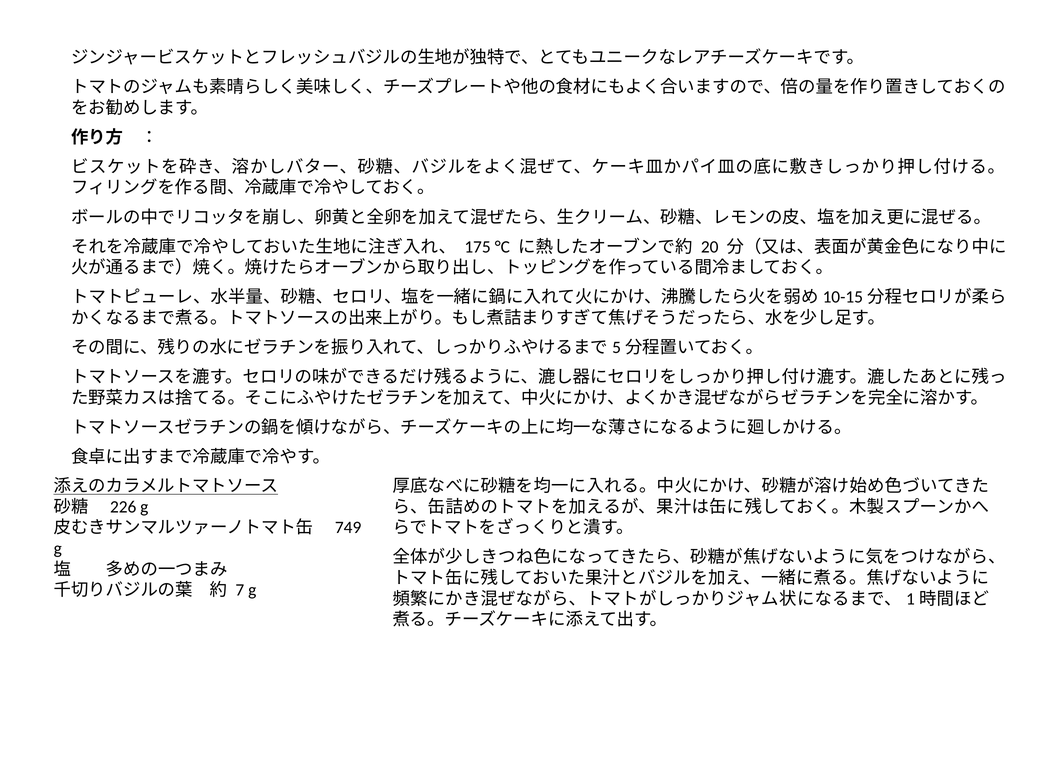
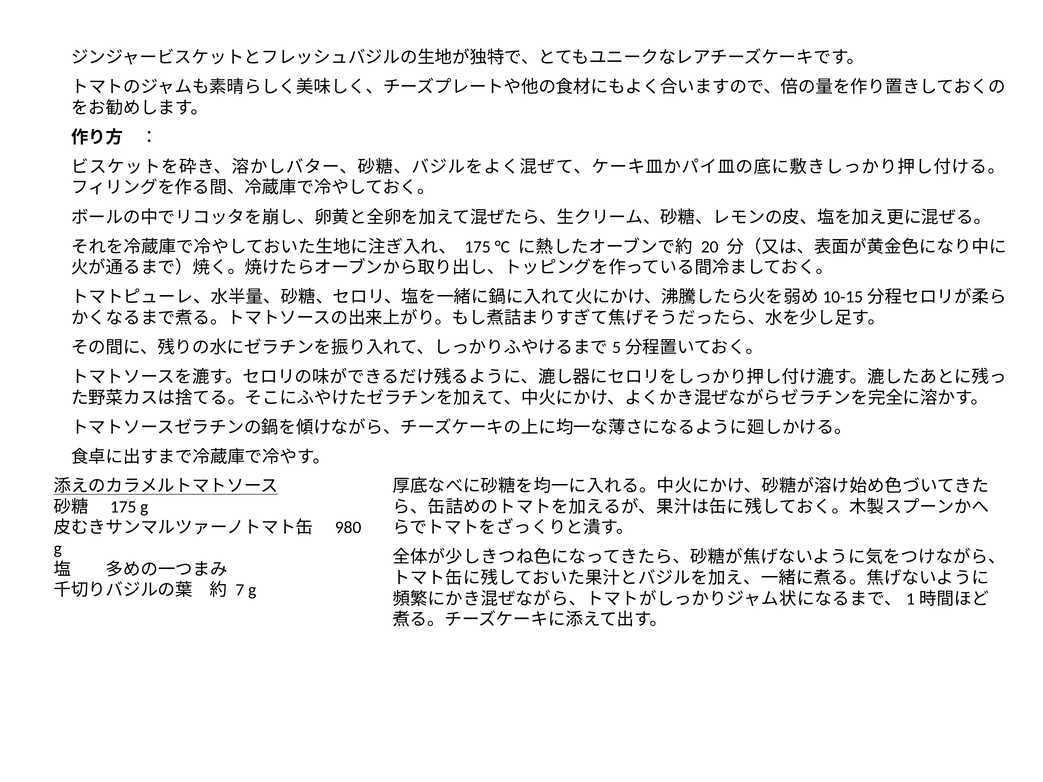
226 at (123, 507): 226 -> 175
749: 749 -> 980
